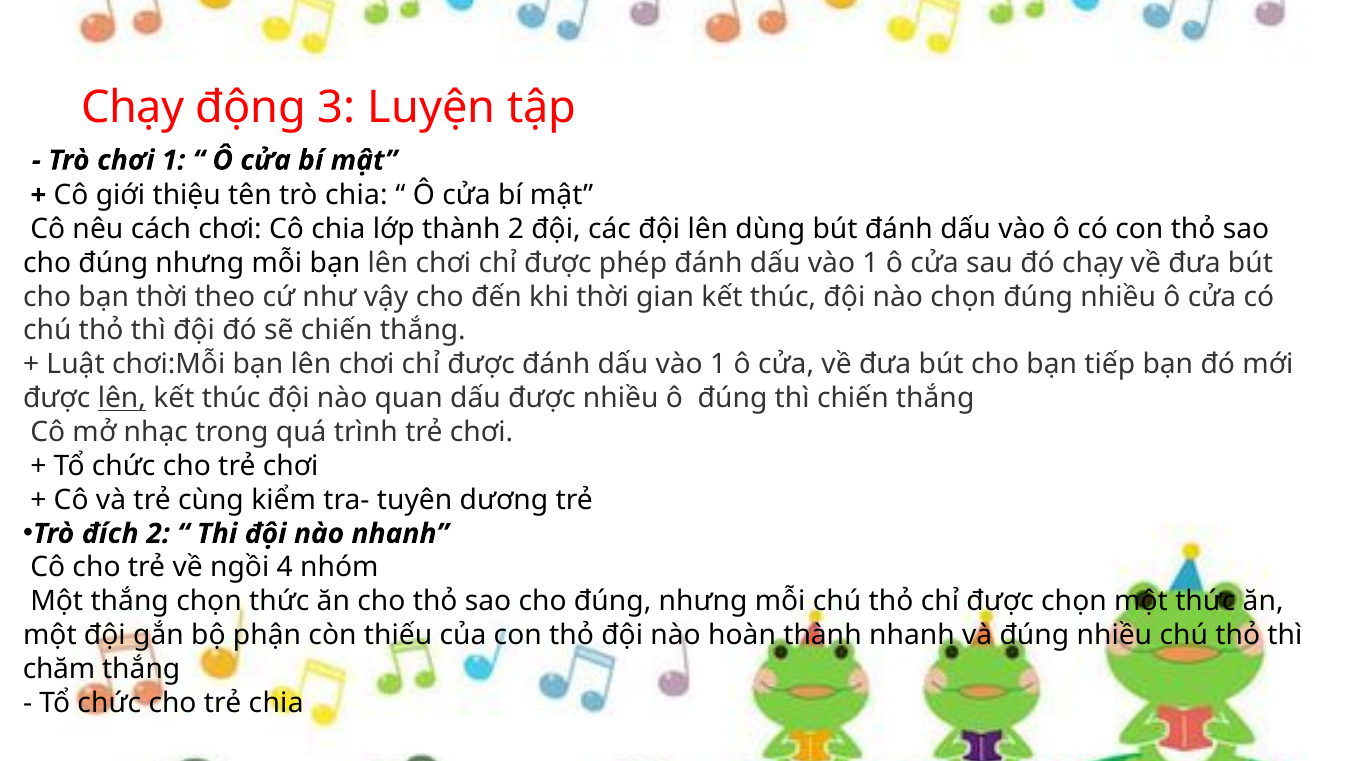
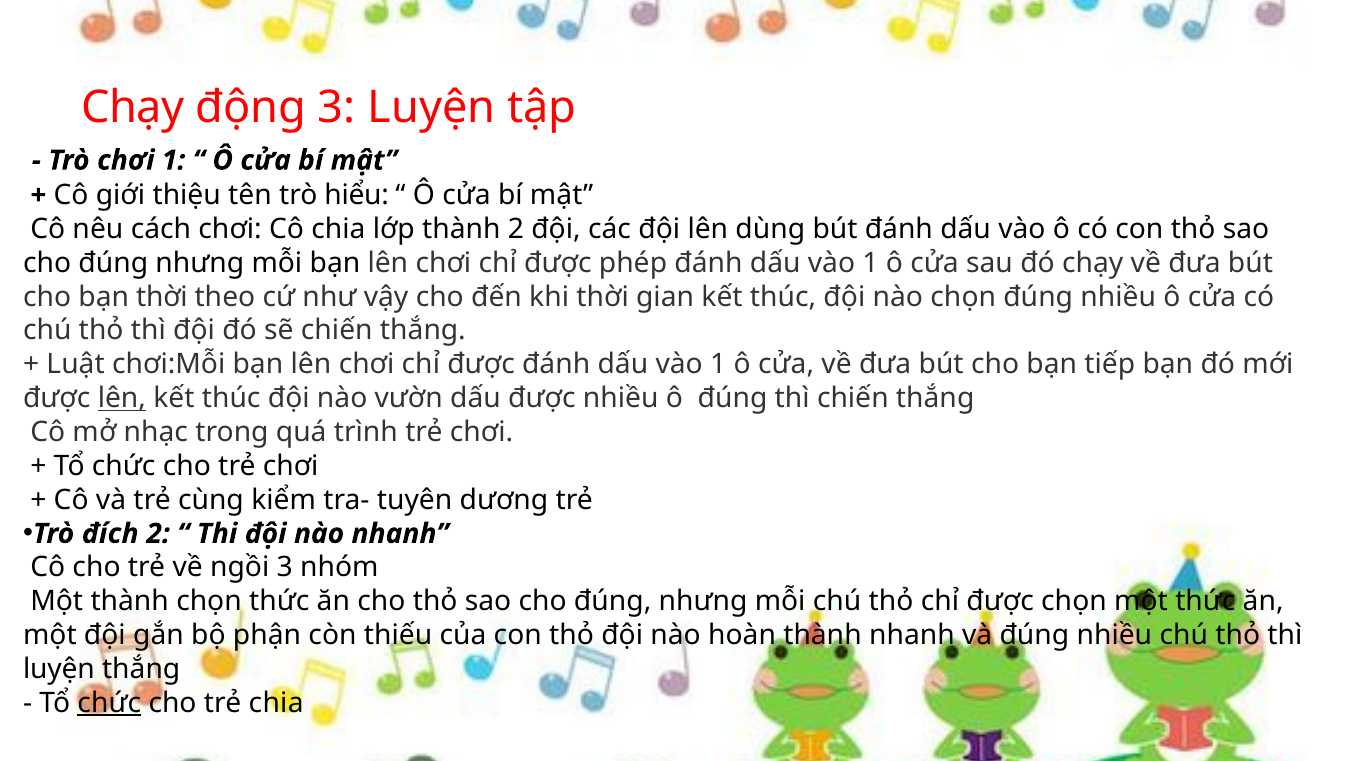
trò chia: chia -> hiểu
quan: quan -> vườn
ngồi 4: 4 -> 3
Một thắng: thắng -> thành
chăm at (59, 669): chăm -> luyện
chức at (109, 703) underline: none -> present
